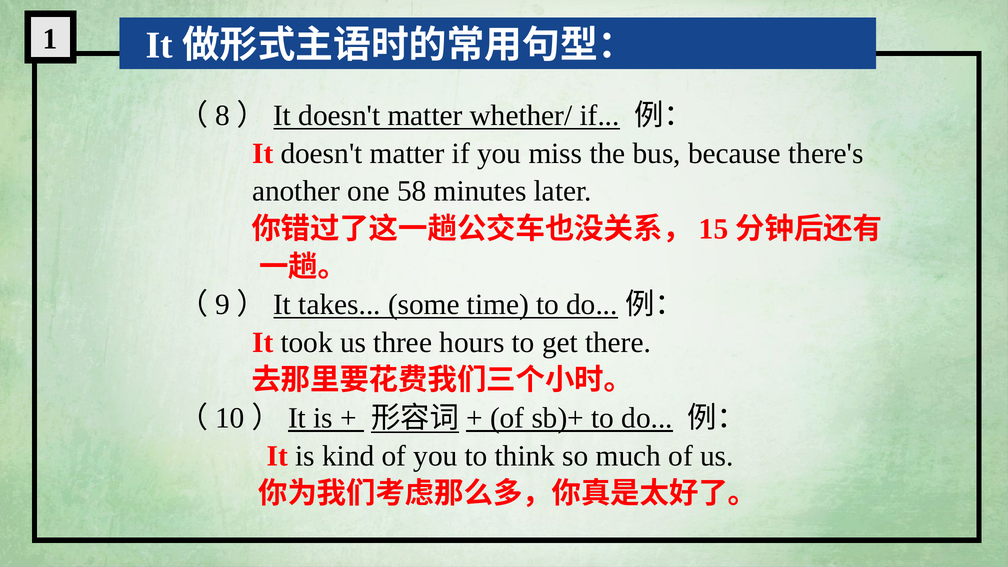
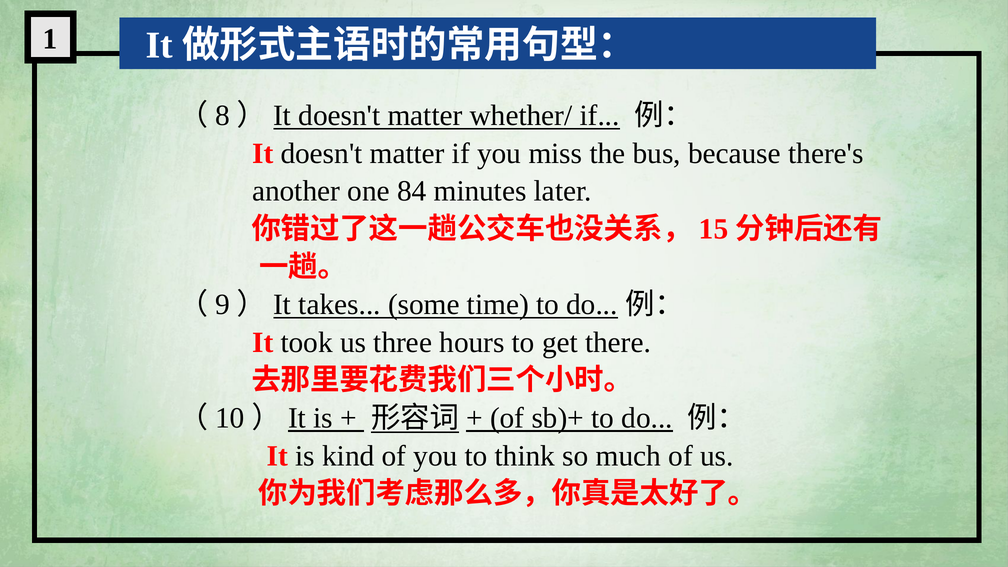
58: 58 -> 84
